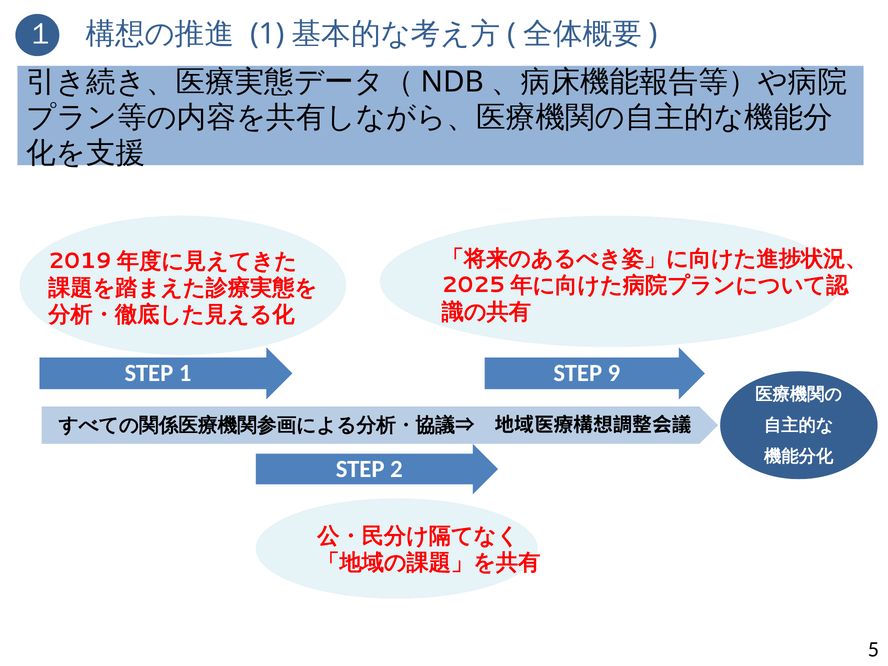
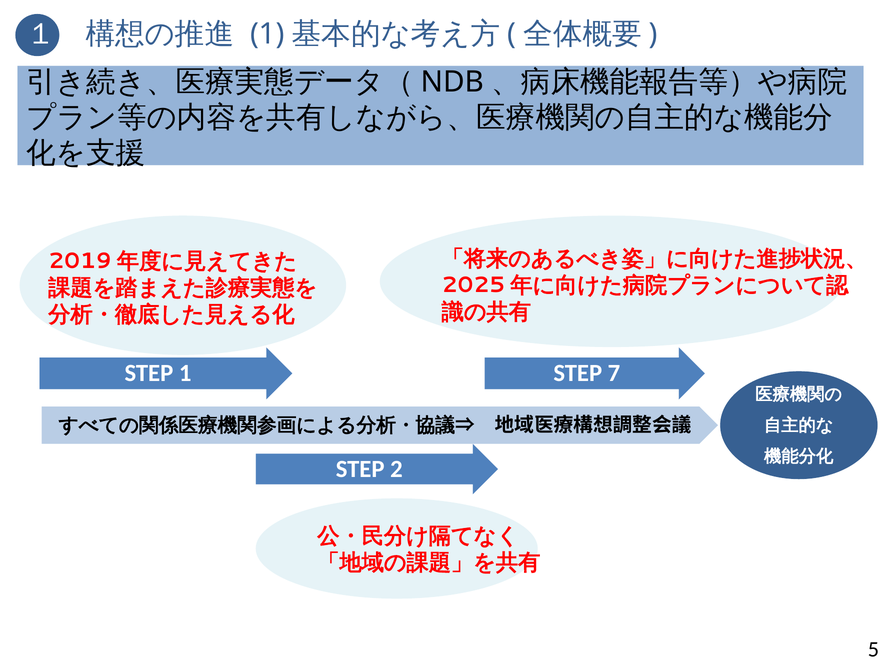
9: 9 -> 7
